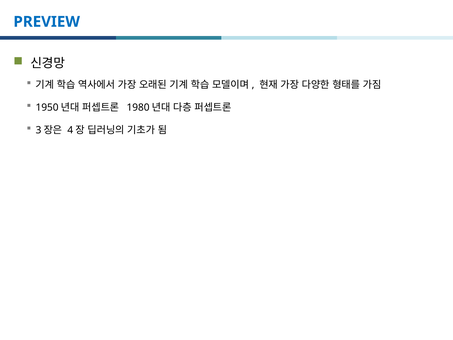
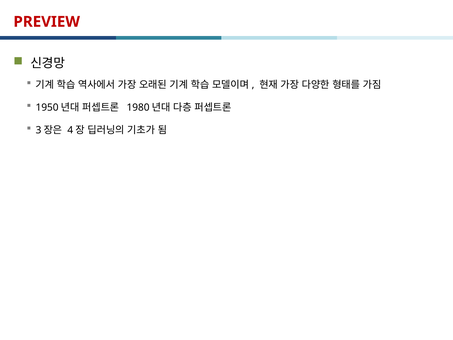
PREVIEW colour: blue -> red
